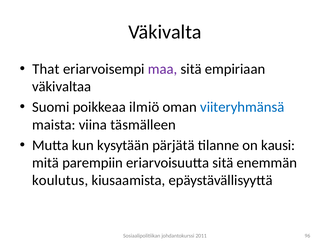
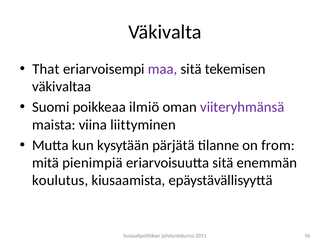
empiriaan: empiriaan -> tekemisen
viiteryhmänsä colour: blue -> purple
täsmälleen: täsmälleen -> liittyminen
kausi: kausi -> from
parempiin: parempiin -> pienimpiä
